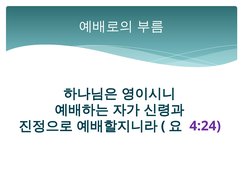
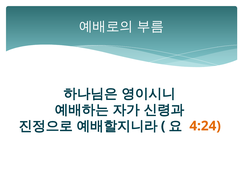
4:24 colour: purple -> orange
